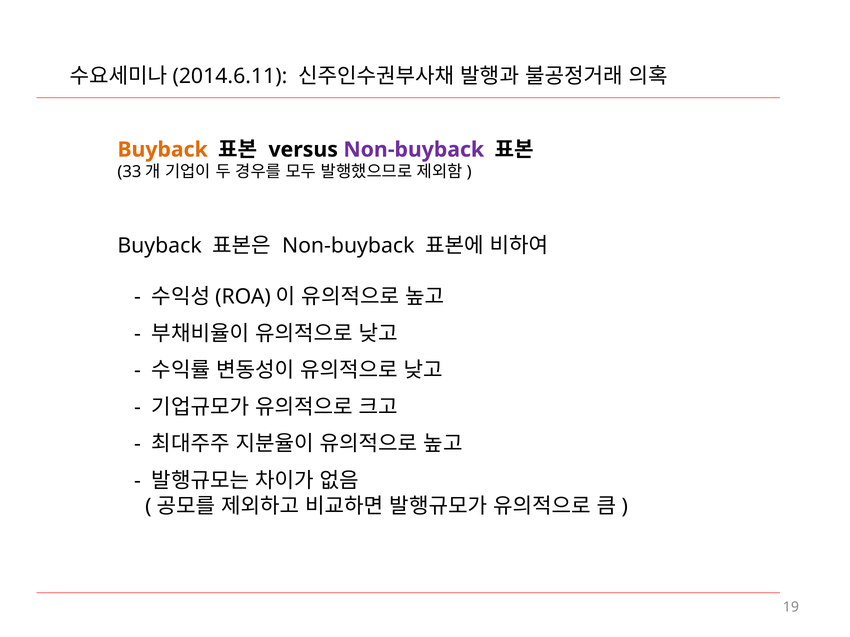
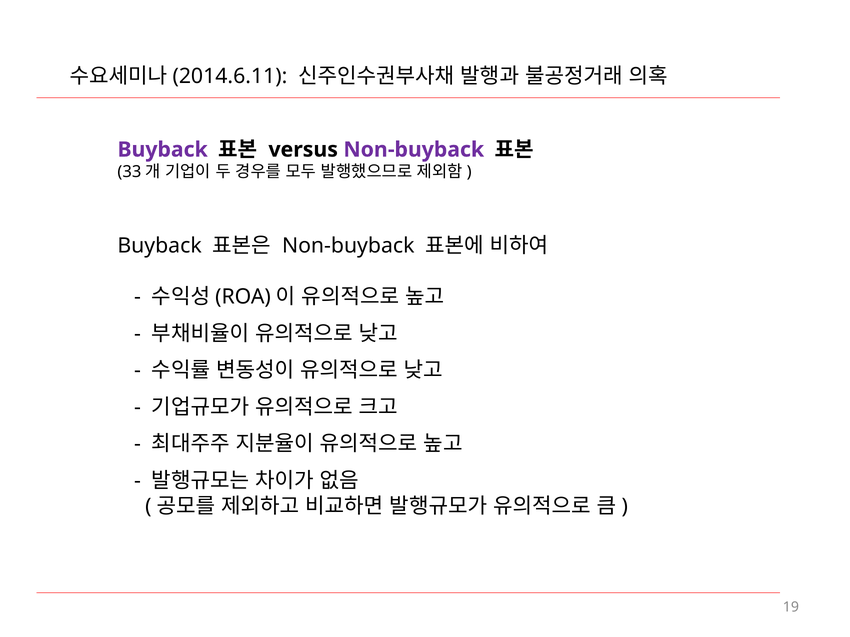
Buyback at (163, 150) colour: orange -> purple
